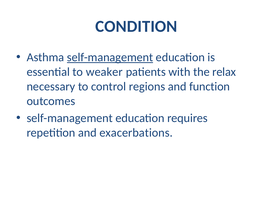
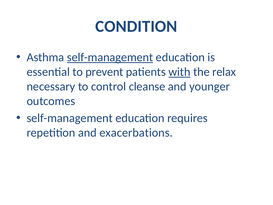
weaker: weaker -> prevent
with underline: none -> present
regions: regions -> cleanse
function: function -> younger
